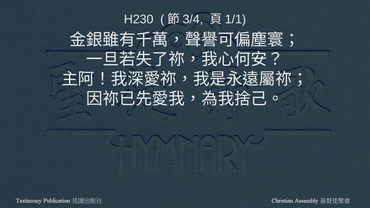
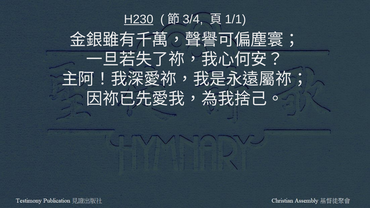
H230 underline: none -> present
